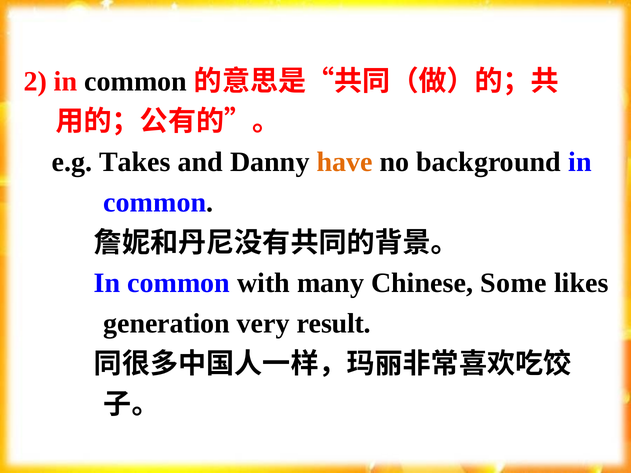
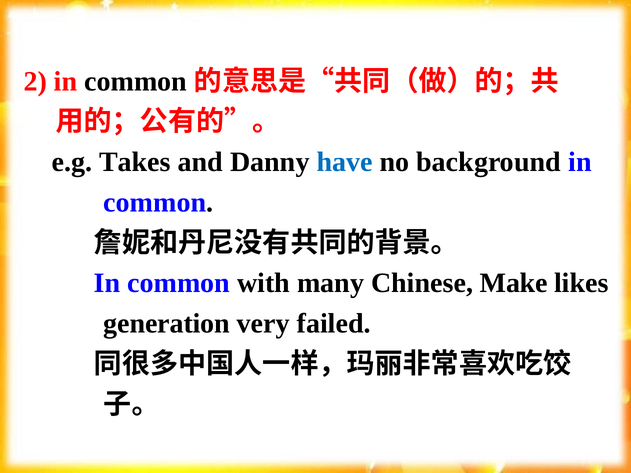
have colour: orange -> blue
Some: Some -> Make
result: result -> failed
